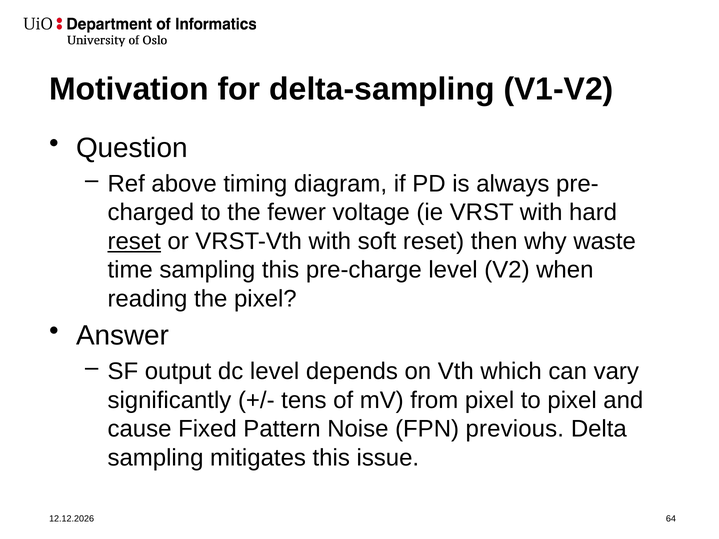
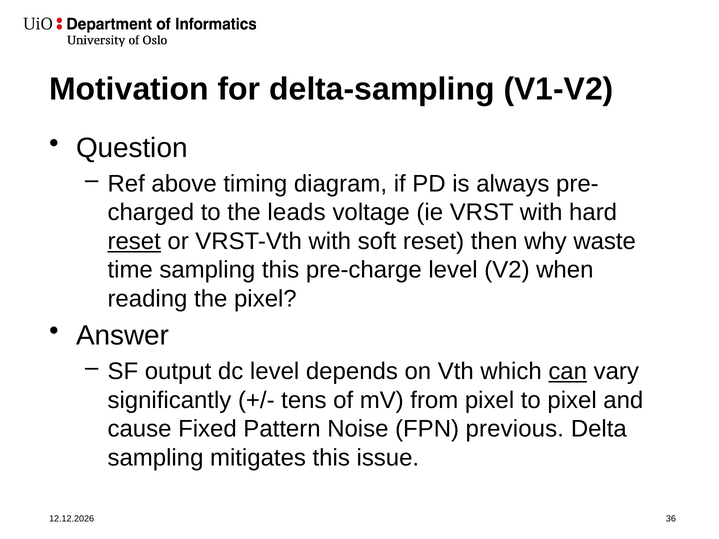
fewer: fewer -> leads
can underline: none -> present
64: 64 -> 36
